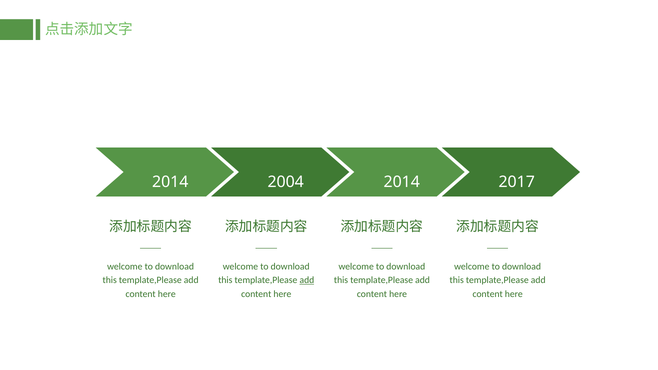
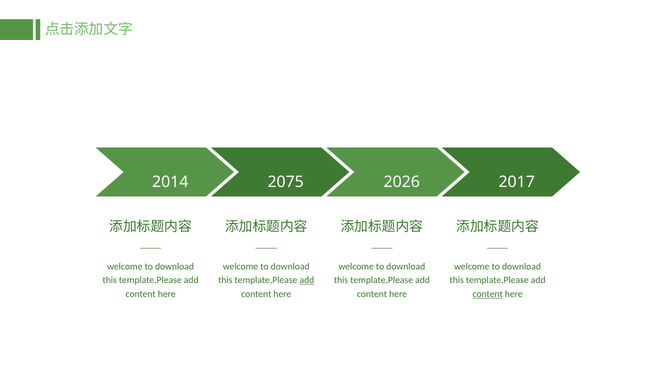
2004: 2004 -> 2075
2014 at (402, 182): 2014 -> 2026
content at (488, 294) underline: none -> present
